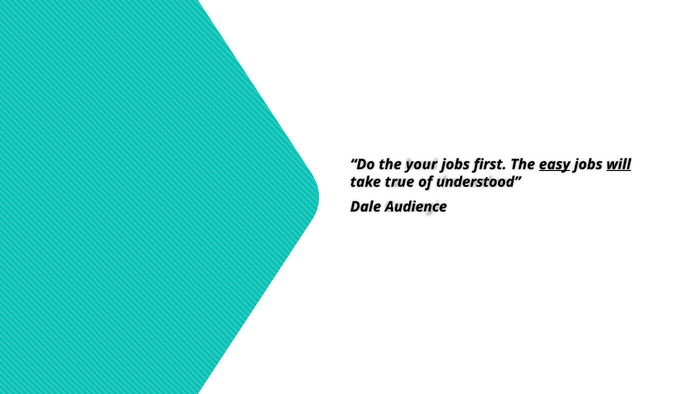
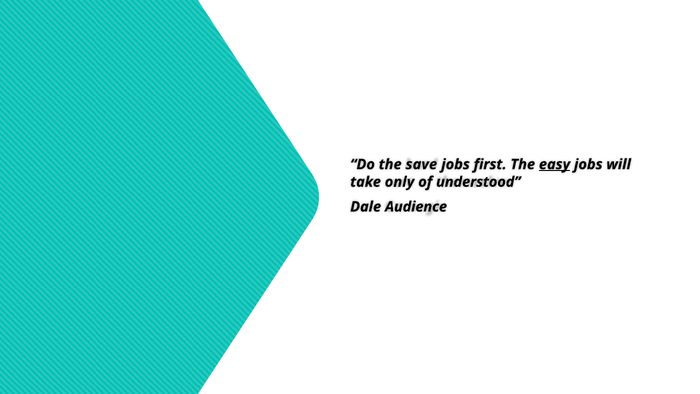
your: your -> save
will underline: present -> none
true: true -> only
